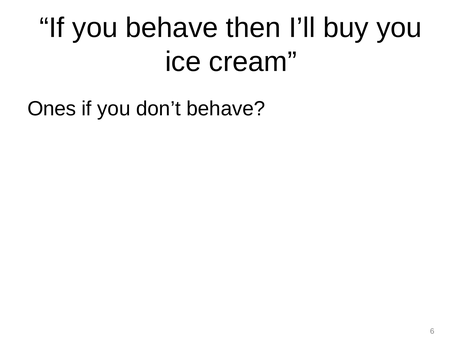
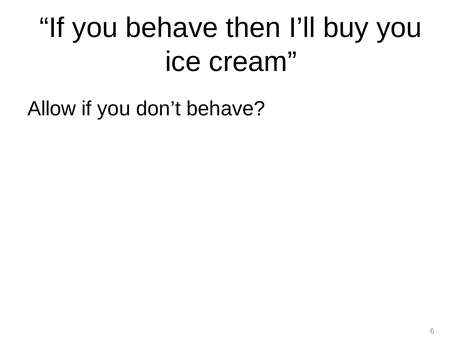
Ones: Ones -> Allow
